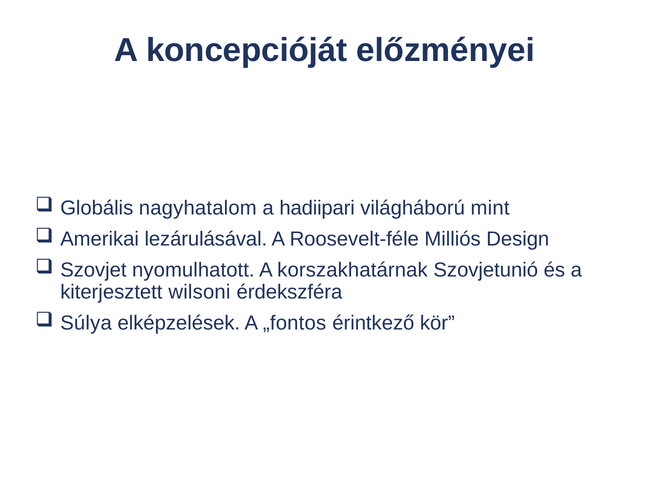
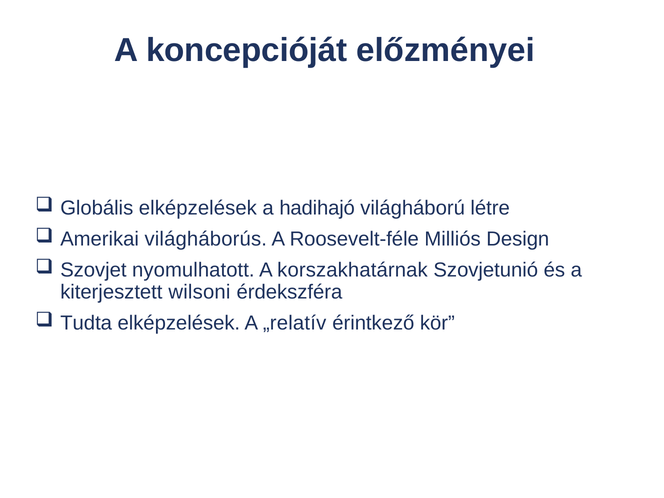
Globális nagyhatalom: nagyhatalom -> elképzelések
hadiipari: hadiipari -> hadihajó
mint: mint -> létre
lezárulásával: lezárulásával -> világháborús
Súlya: Súlya -> Tudta
„fontos: „fontos -> „relatív
